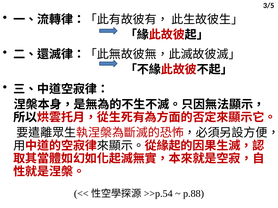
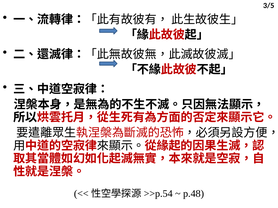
p.88: p.88 -> p.48
